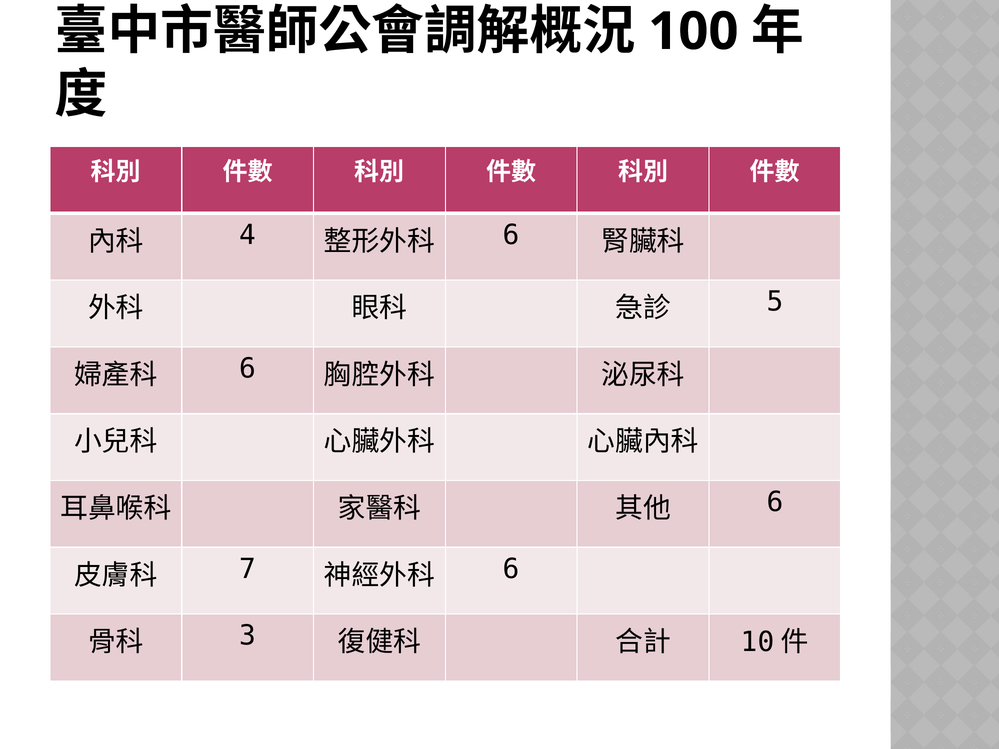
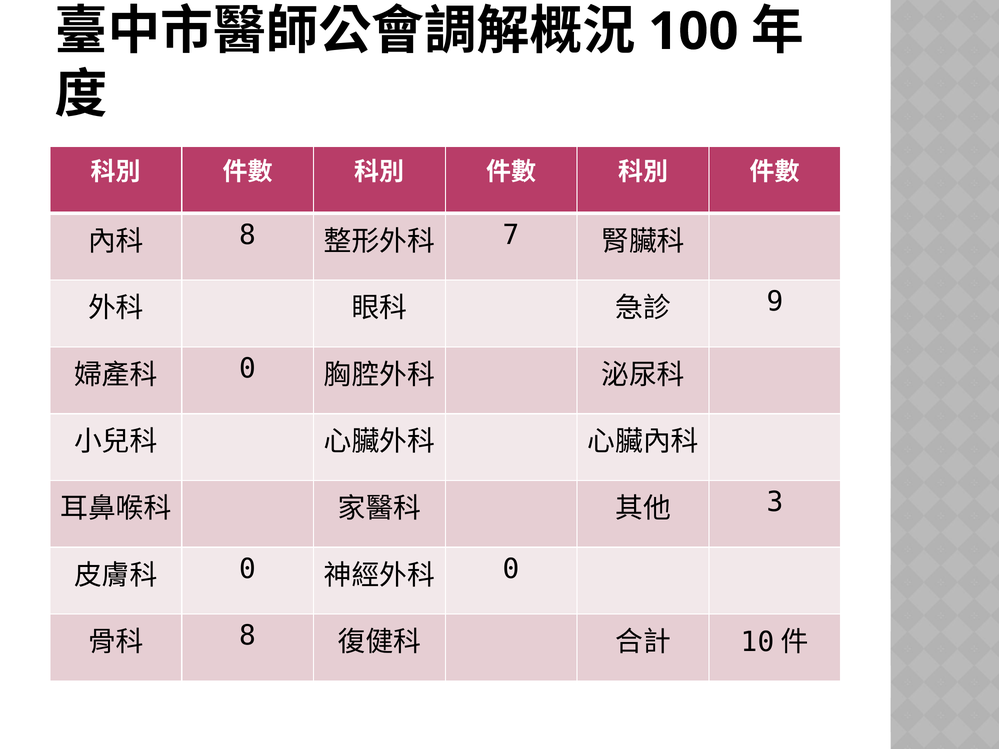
4 at (248, 235): 4 -> 8
6 at (511, 235): 6 -> 7
5: 5 -> 9
6 at (248, 369): 6 -> 0
6 at (775, 502): 6 -> 3
7 at (248, 569): 7 -> 0
6 at (511, 569): 6 -> 0
3 at (248, 636): 3 -> 8
